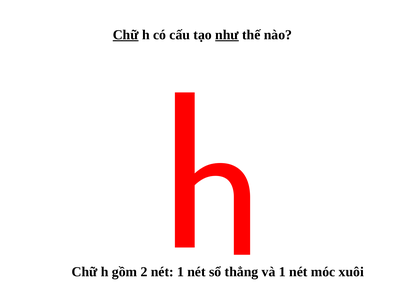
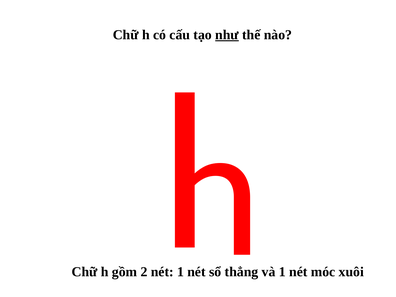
Chữ at (126, 35) underline: present -> none
